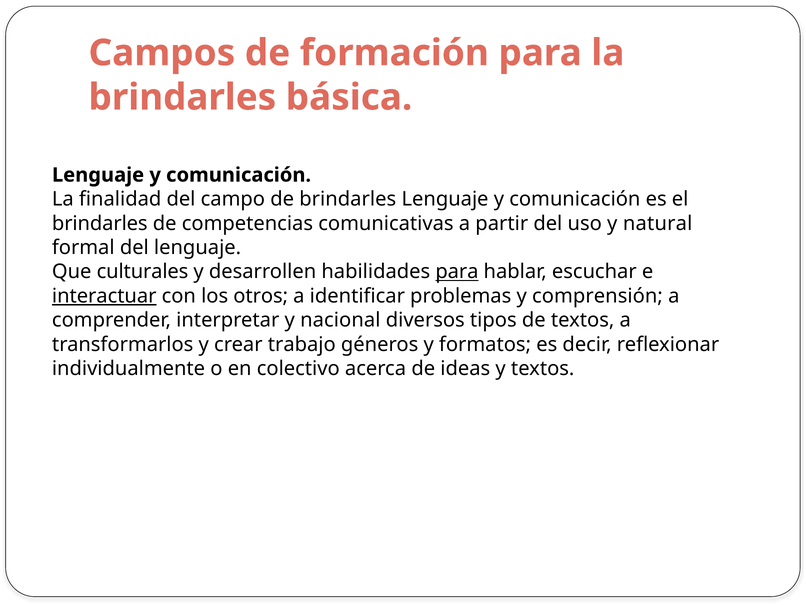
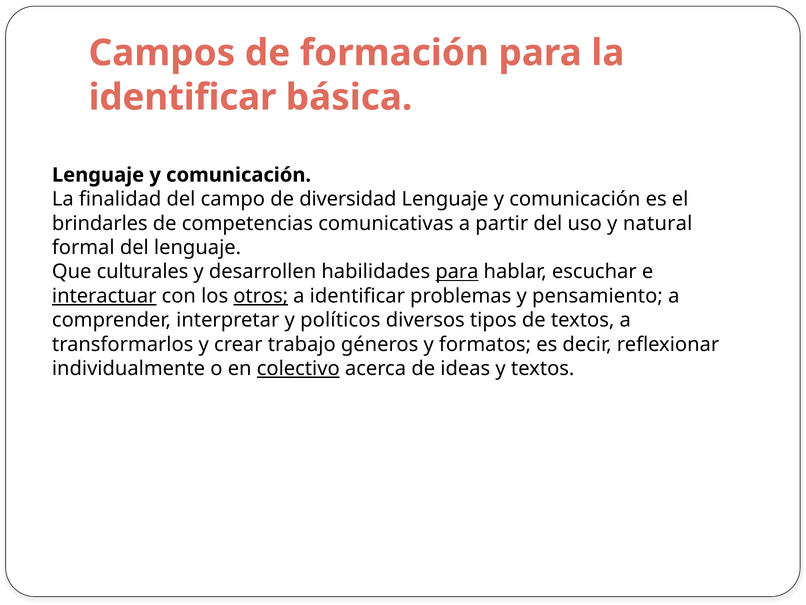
brindarles at (182, 97): brindarles -> identificar
de brindarles: brindarles -> diversidad
otros underline: none -> present
comprensión: comprensión -> pensamiento
nacional: nacional -> políticos
colectivo underline: none -> present
